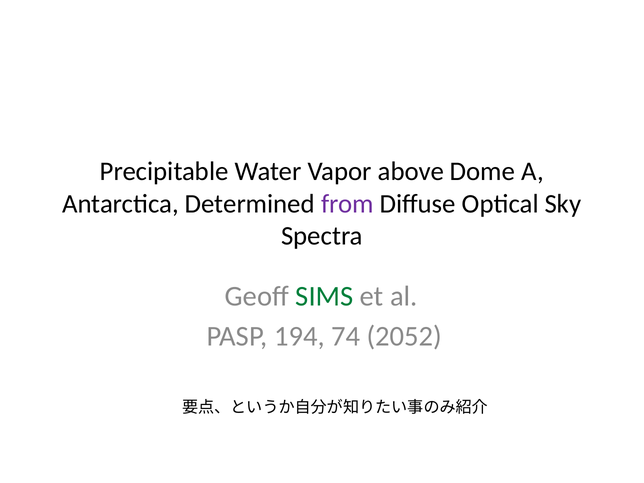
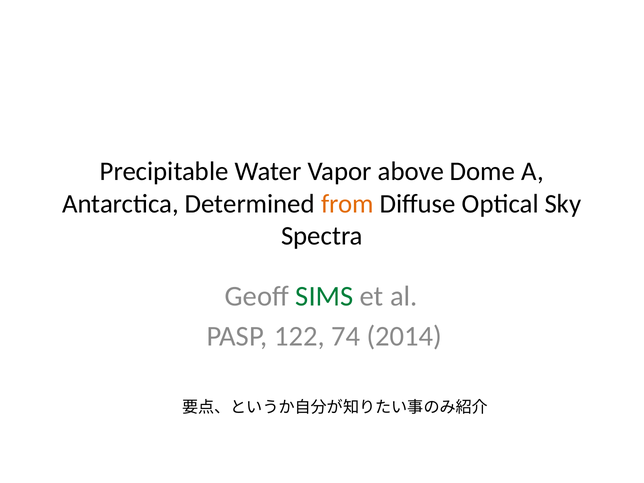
from colour: purple -> orange
194: 194 -> 122
2052: 2052 -> 2014
